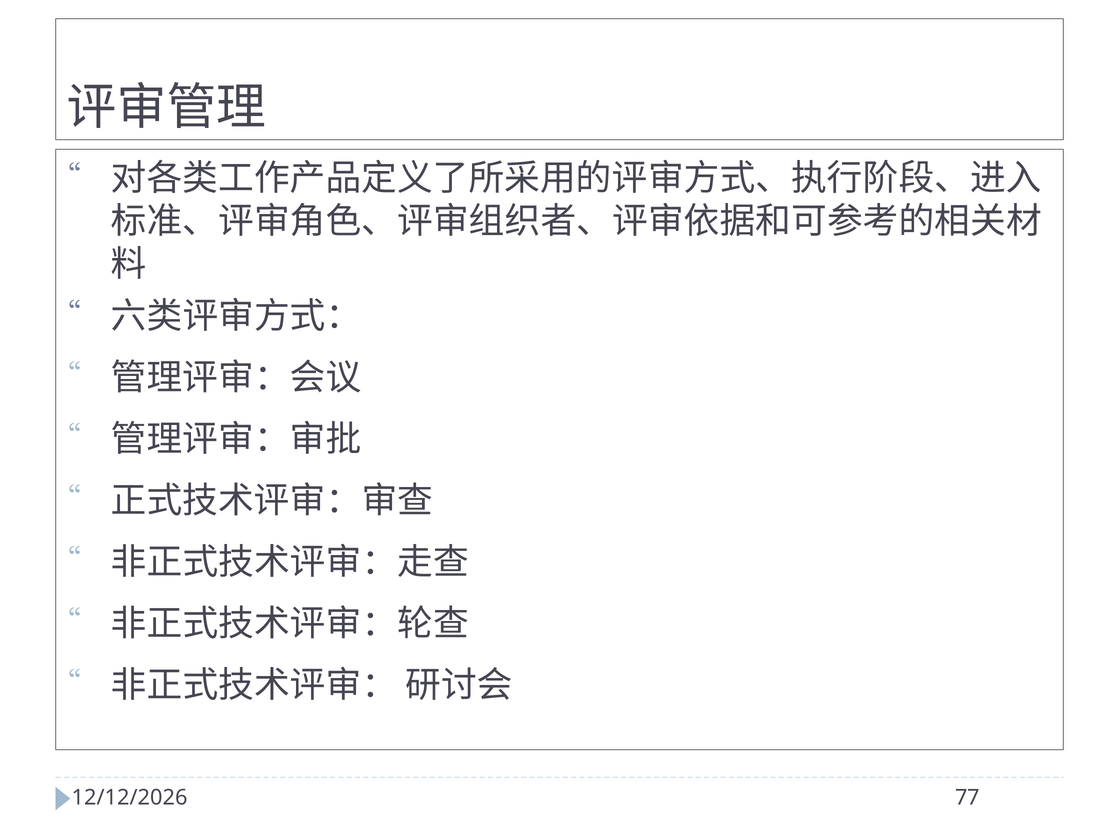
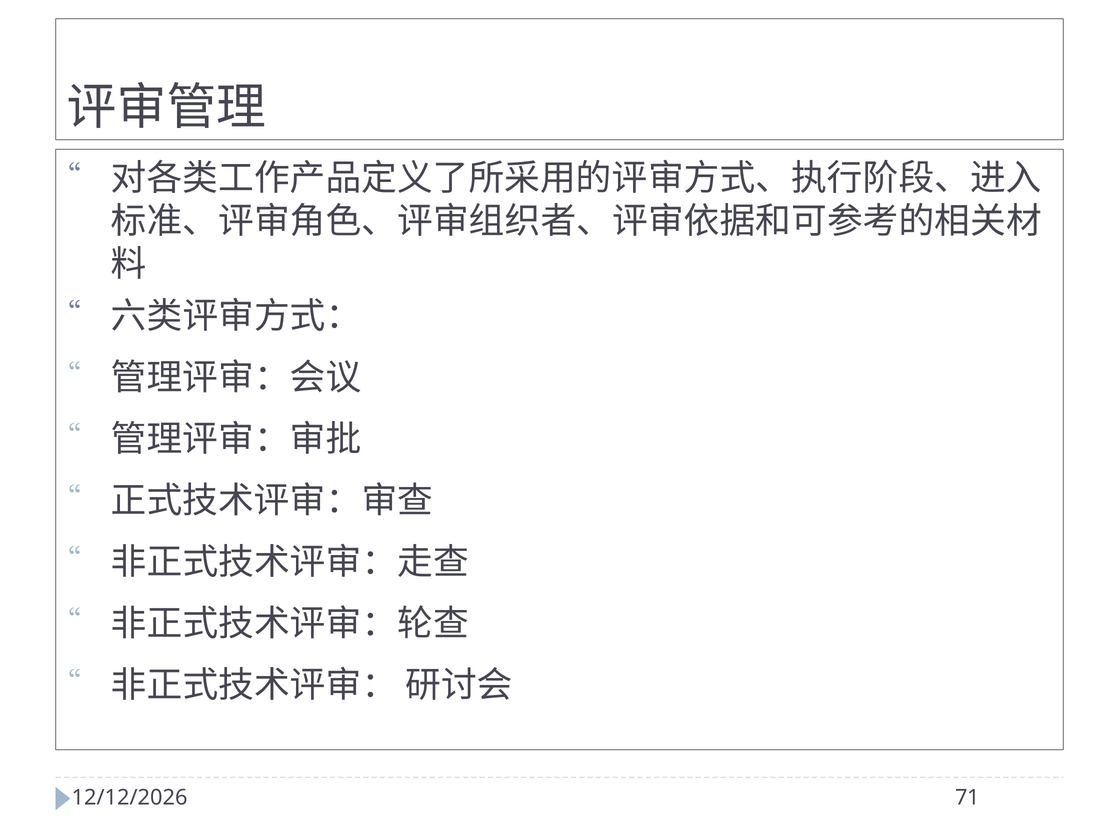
77: 77 -> 71
